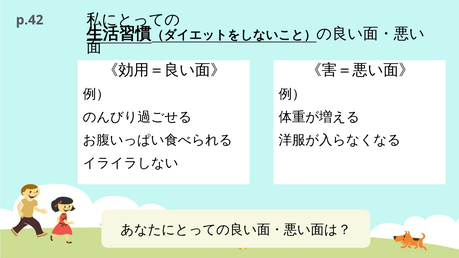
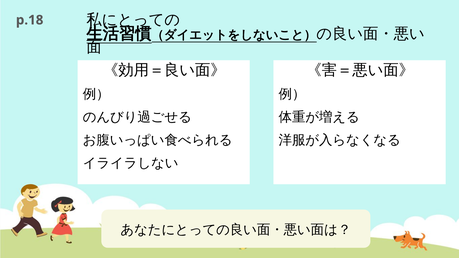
p.42: p.42 -> p.18
